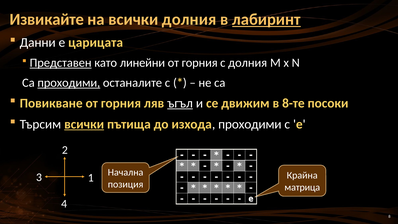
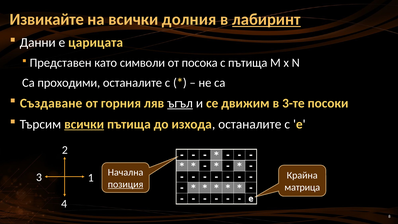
Представен underline: present -> none
линейни: линейни -> символи
горния at (200, 63): горния -> посока
с долния: долния -> пътища
проходими at (69, 83) underline: present -> none
Повикване: Повикване -> Създаване
8-те: 8-те -> 3-те
изхода проходими: проходими -> останалите
позиция underline: none -> present
